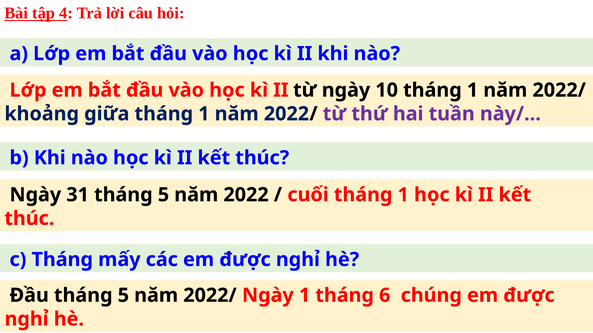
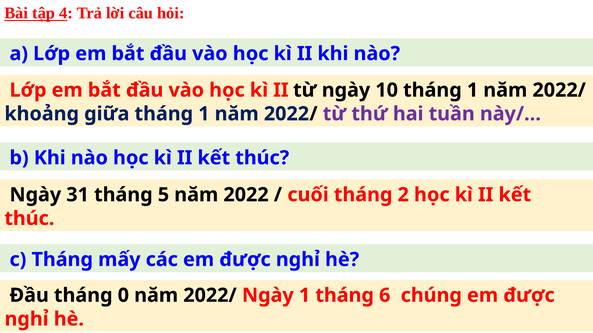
cuối tháng 1: 1 -> 2
Đầu tháng 5: 5 -> 0
